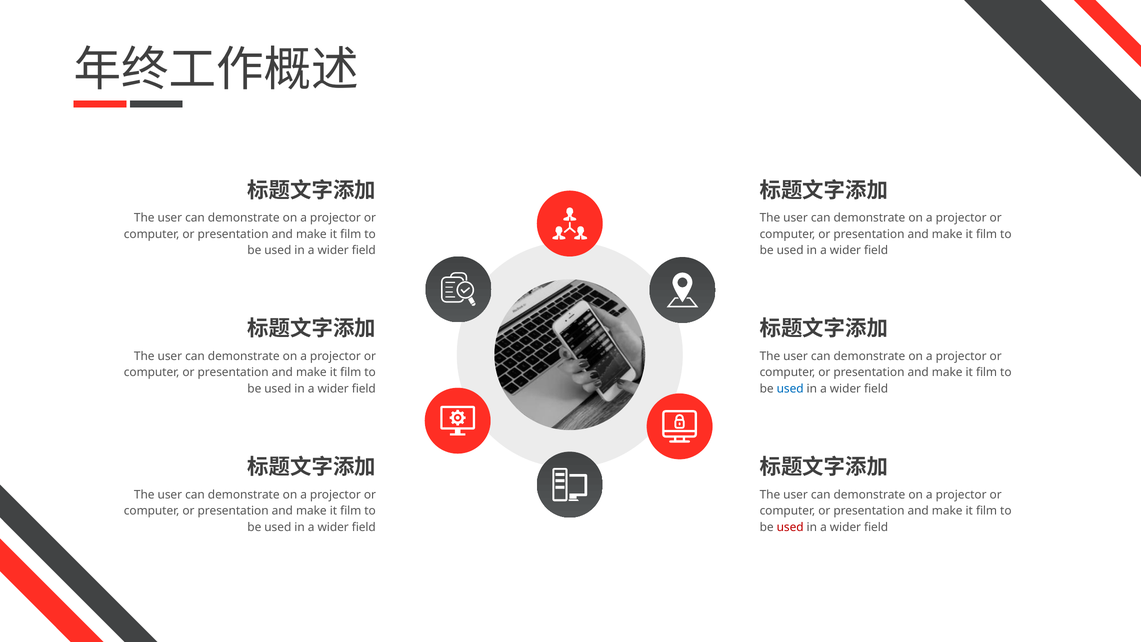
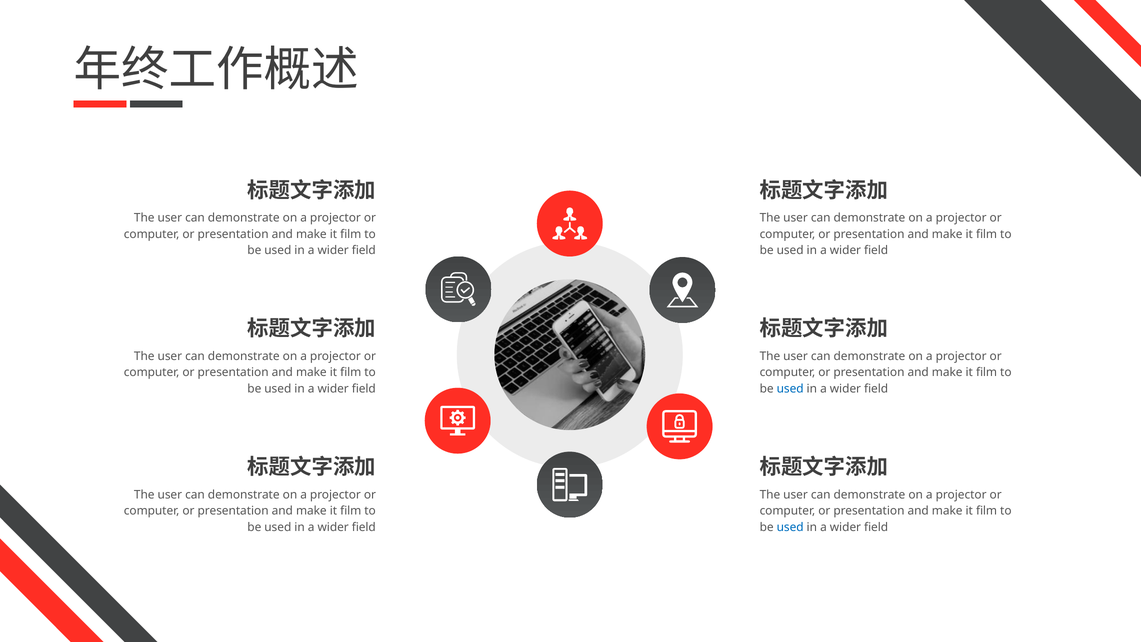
used at (790, 527) colour: red -> blue
